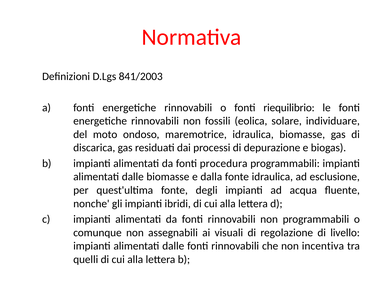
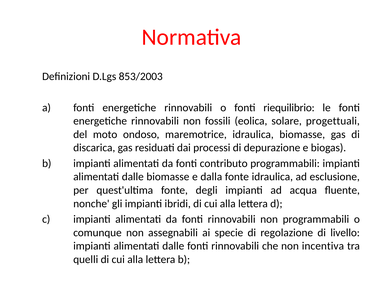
841/2003: 841/2003 -> 853/2003
individuare: individuare -> progettuali
procedura: procedura -> contributo
visuali: visuali -> specie
